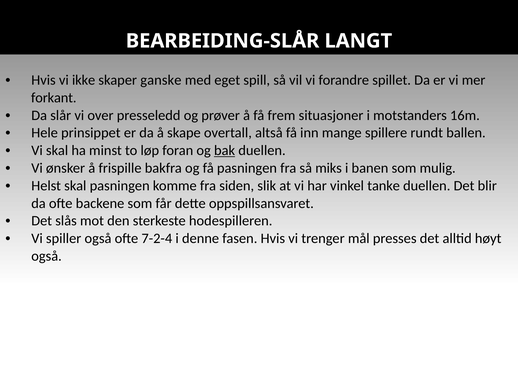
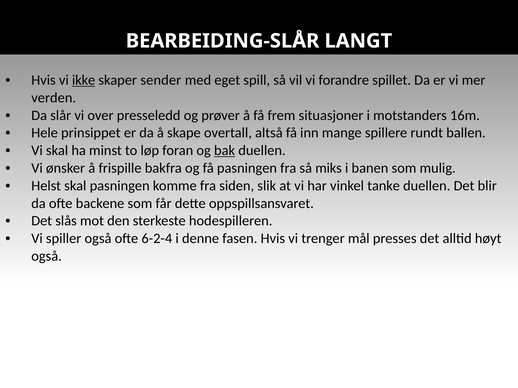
ikke underline: none -> present
ganske: ganske -> sender
forkant: forkant -> verden
7-2-4: 7-2-4 -> 6-2-4
